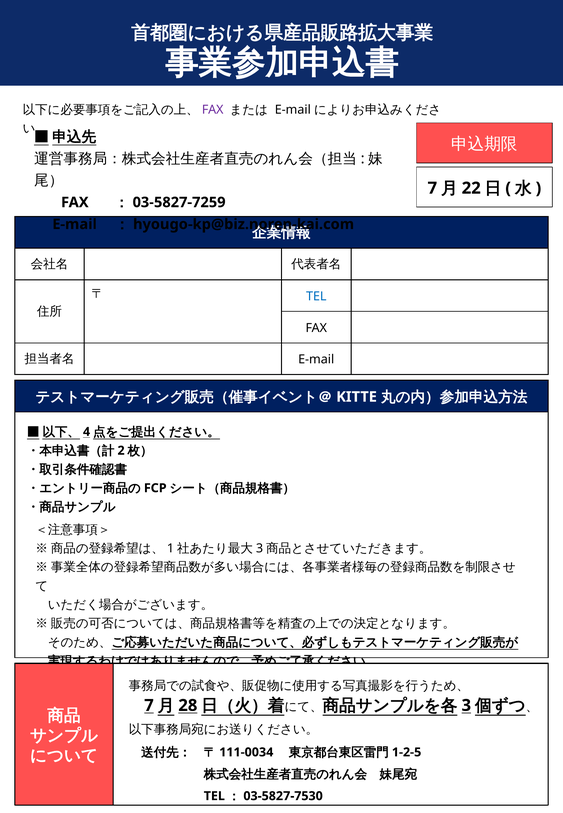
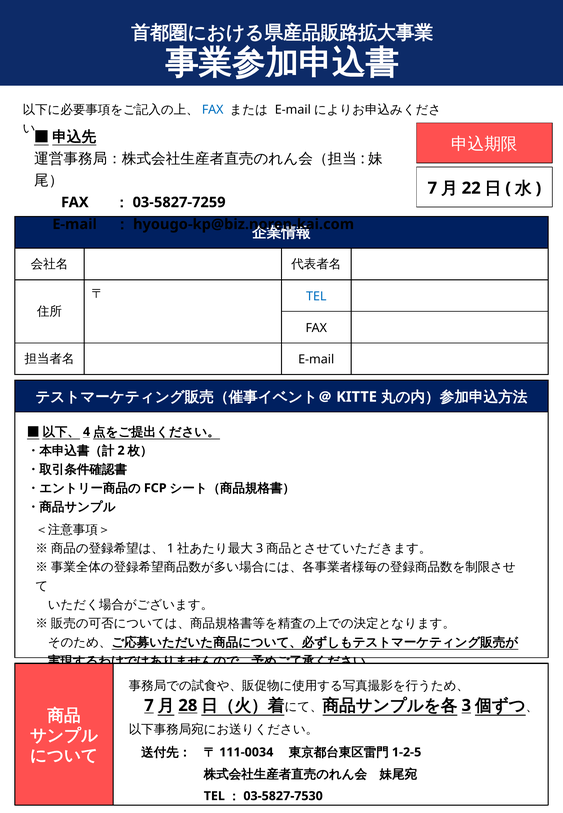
FAX at (213, 110) colour: purple -> blue
